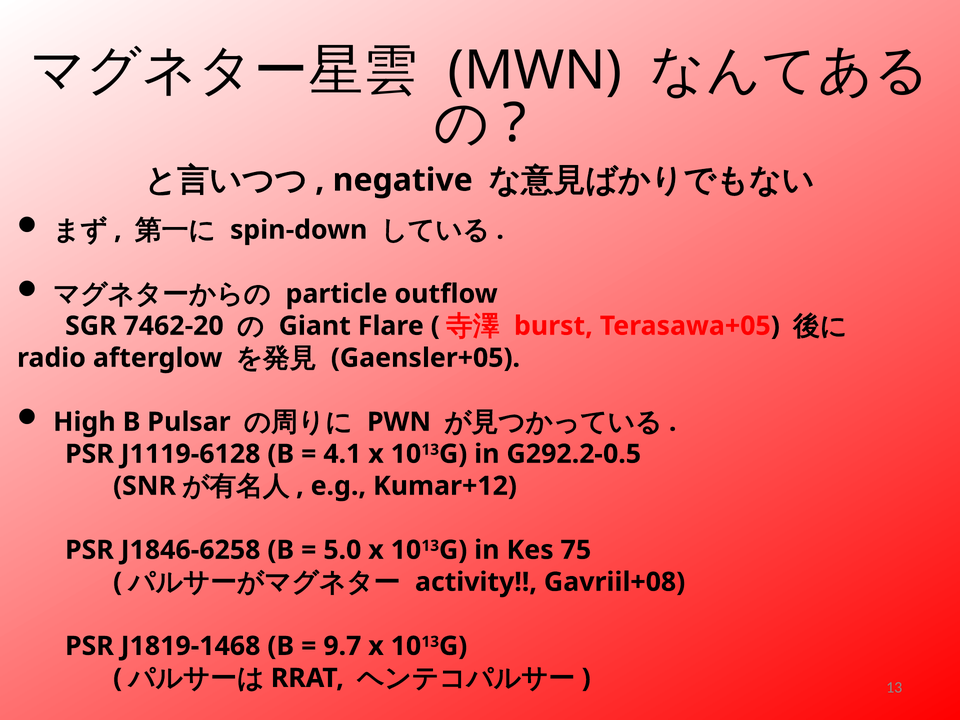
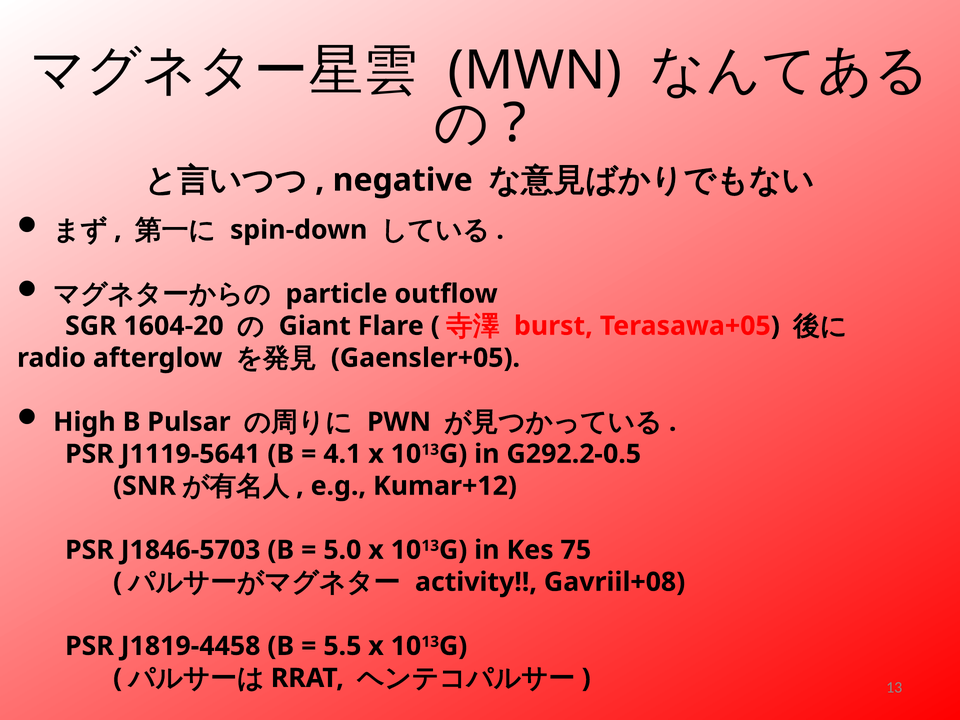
7462-20: 7462-20 -> 1604-20
J1119-6128: J1119-6128 -> J1119-5641
J1846-6258: J1846-6258 -> J1846-5703
J1819-1468: J1819-1468 -> J1819-4458
9.7: 9.7 -> 5.5
